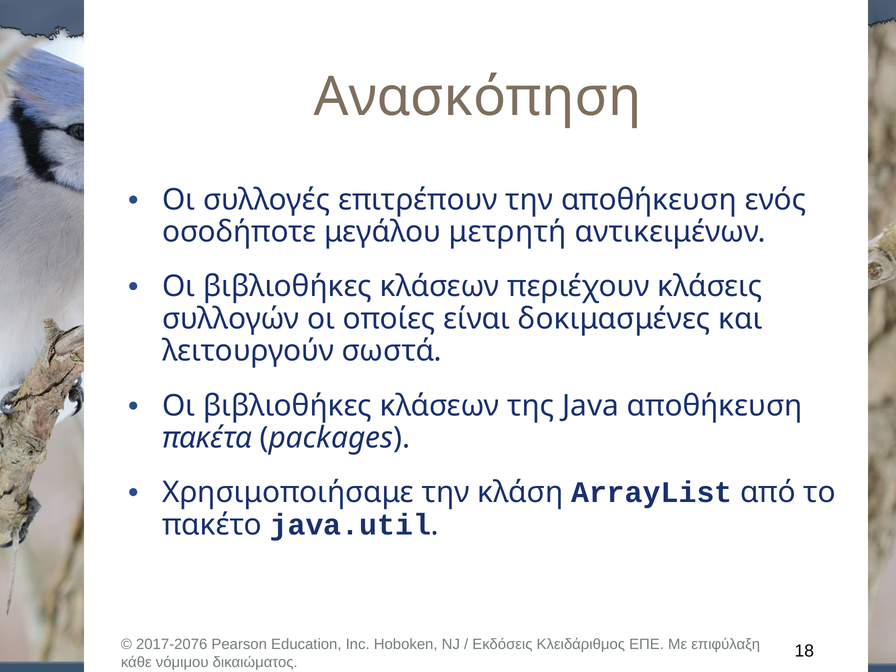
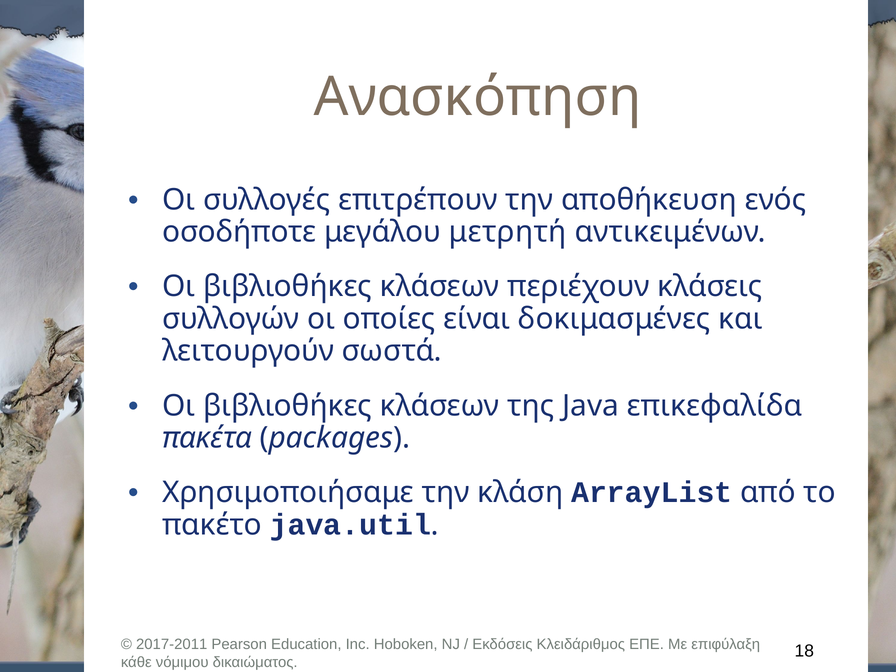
Java αποθήκευση: αποθήκευση -> επικεφαλίδα
2017-2076: 2017-2076 -> 2017-2011
